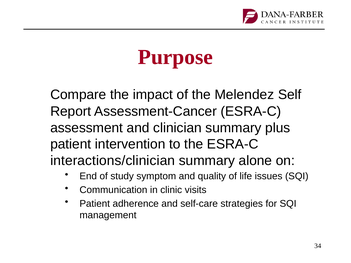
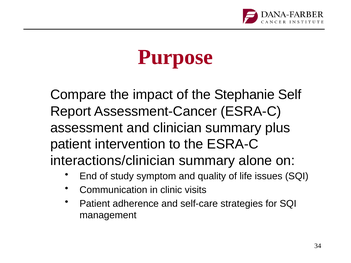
Melendez: Melendez -> Stephanie
